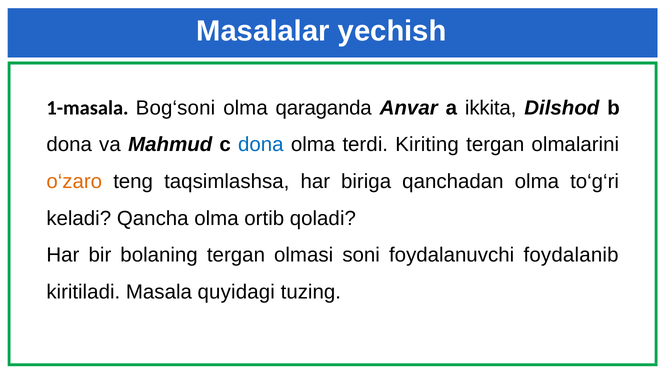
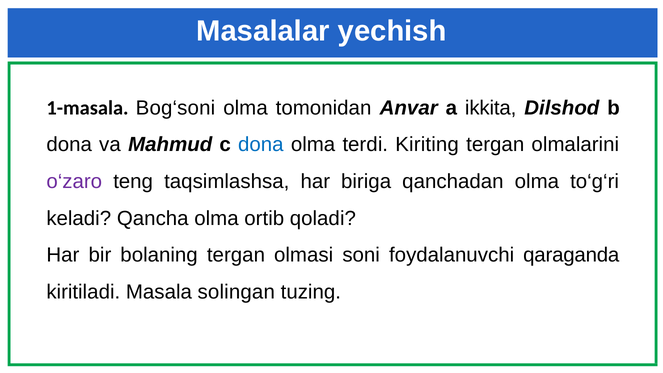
qaraganda: qaraganda -> tomonidan
o‘zaro colour: orange -> purple
foydalanib: foydalanib -> qaraganda
quyidagi: quyidagi -> solingan
